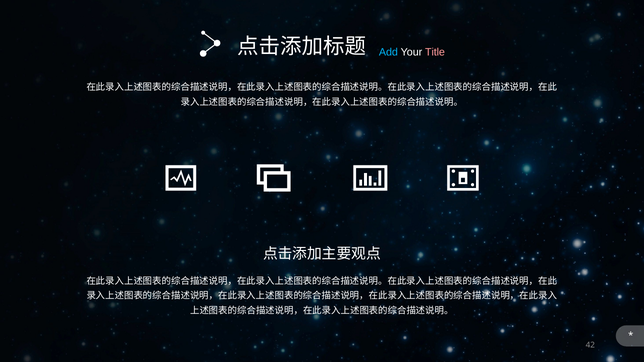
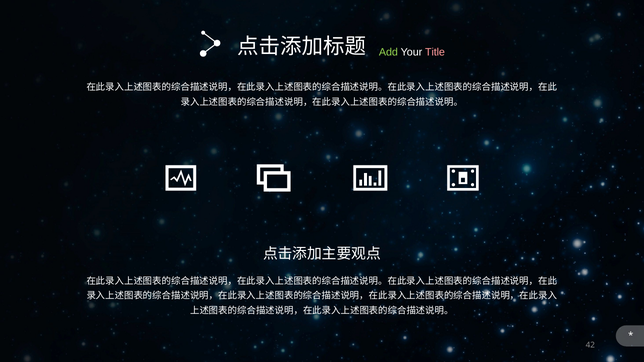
Add colour: light blue -> light green
